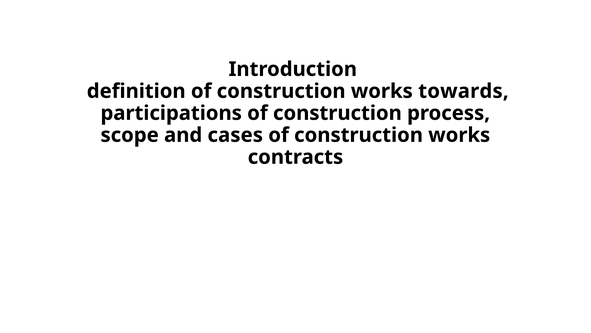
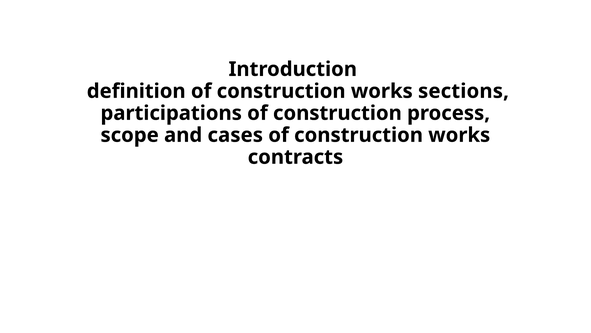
towards: towards -> sections
